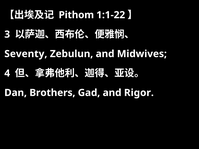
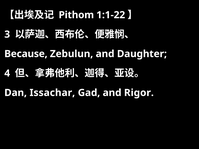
Seventy: Seventy -> Because
Midwives: Midwives -> Daughter
Brothers: Brothers -> Issachar
